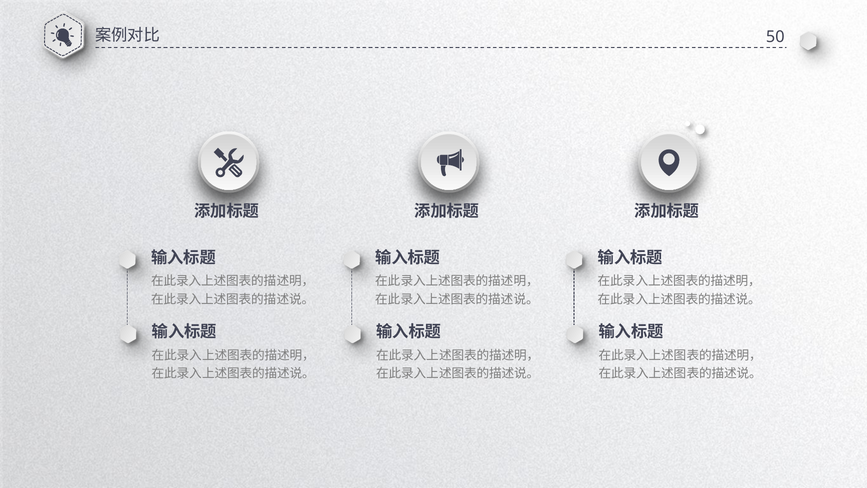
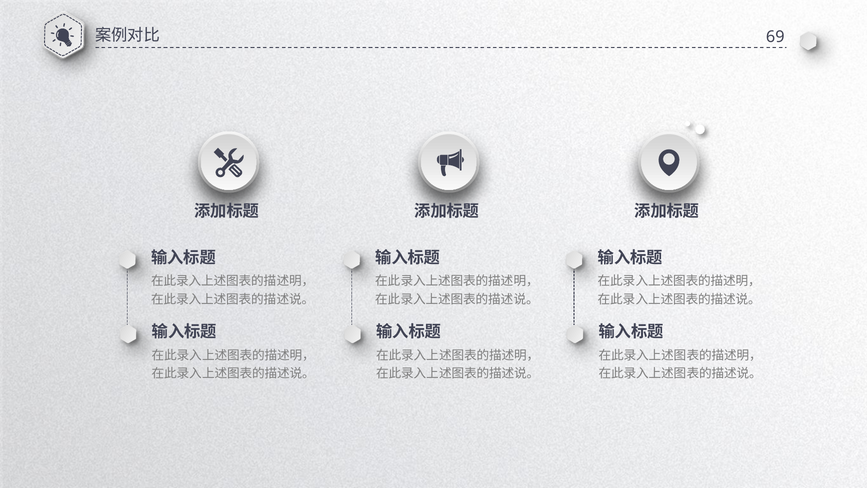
50: 50 -> 69
